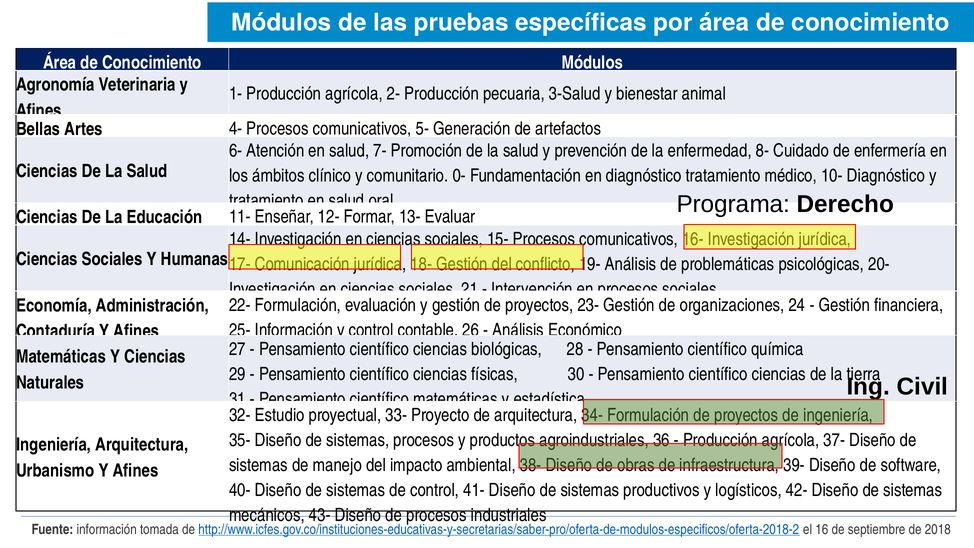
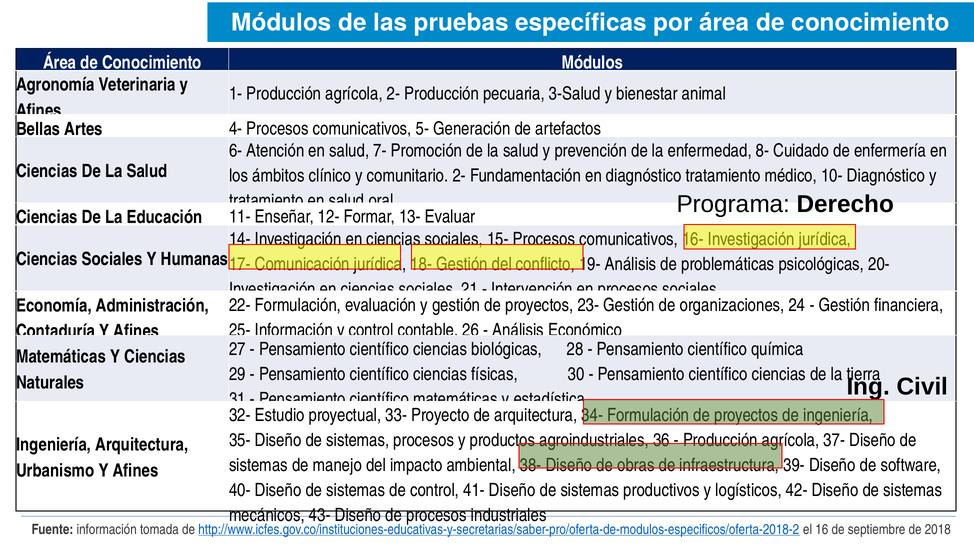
comunitario 0-: 0- -> 2-
